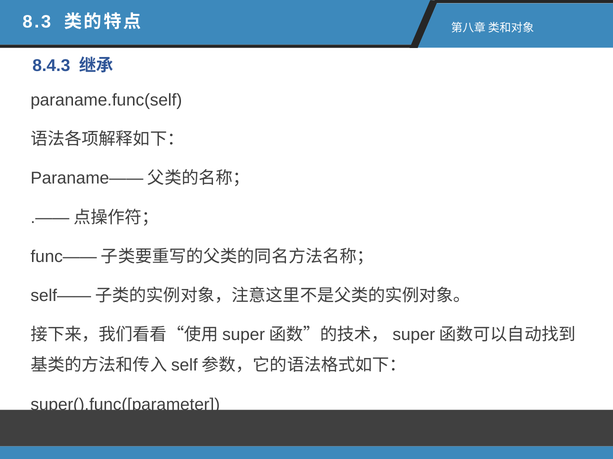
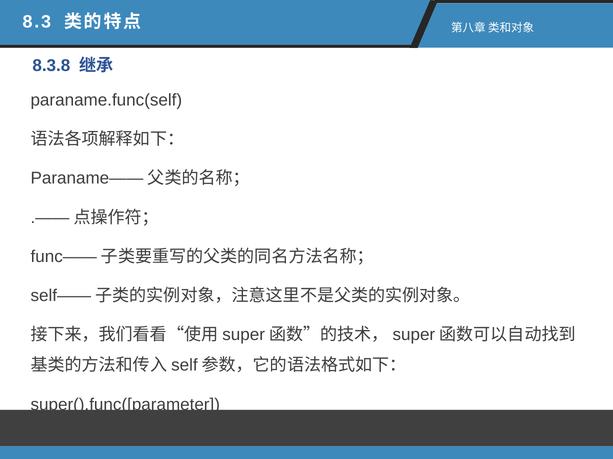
8.4.3: 8.4.3 -> 8.3.8
